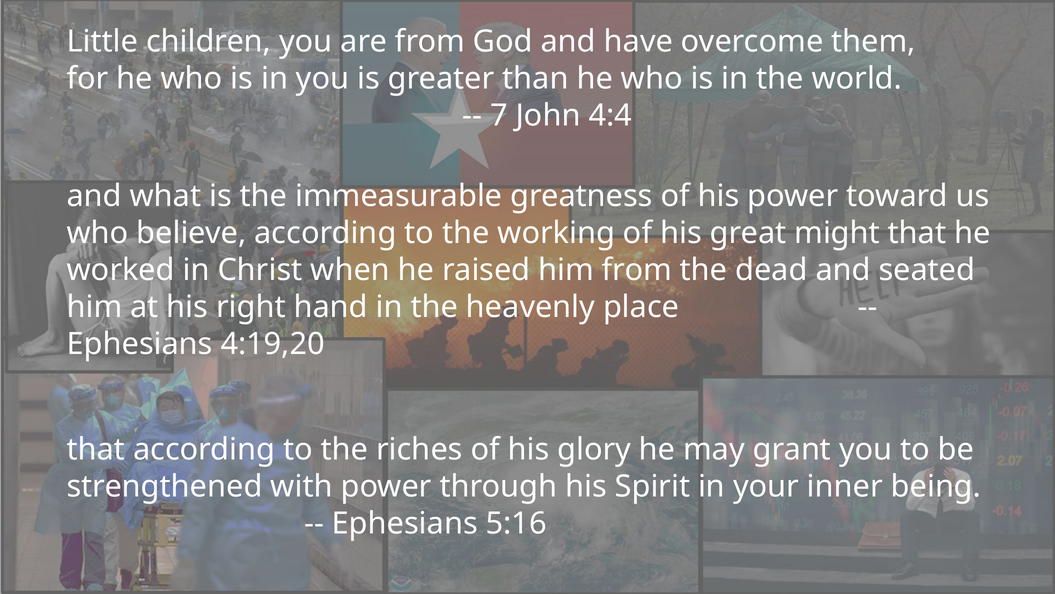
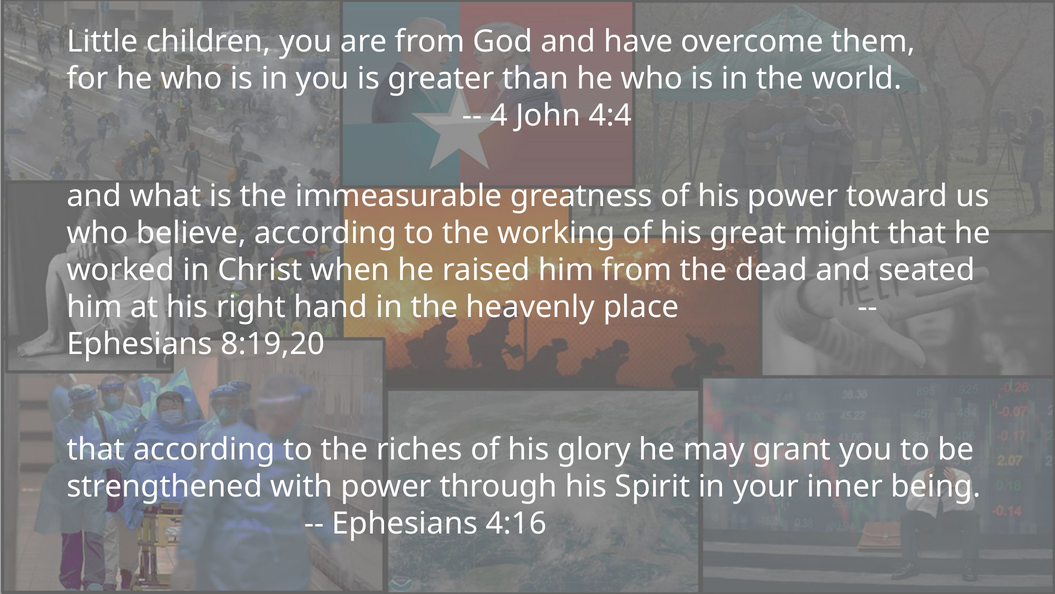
7: 7 -> 4
4:19,20: 4:19,20 -> 8:19,20
5:16: 5:16 -> 4:16
